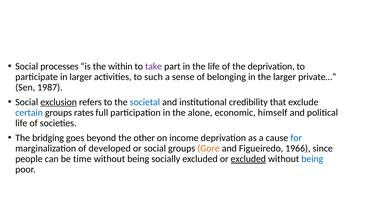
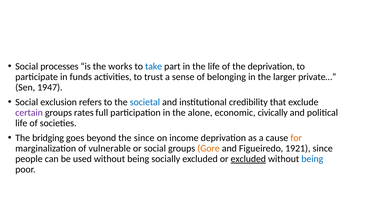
within: within -> works
take colour: purple -> blue
in larger: larger -> funds
such: such -> trust
1987: 1987 -> 1947
exclusion underline: present -> none
certain colour: blue -> purple
himself: himself -> civically
the other: other -> since
for colour: blue -> orange
developed: developed -> vulnerable
1966: 1966 -> 1921
time: time -> used
